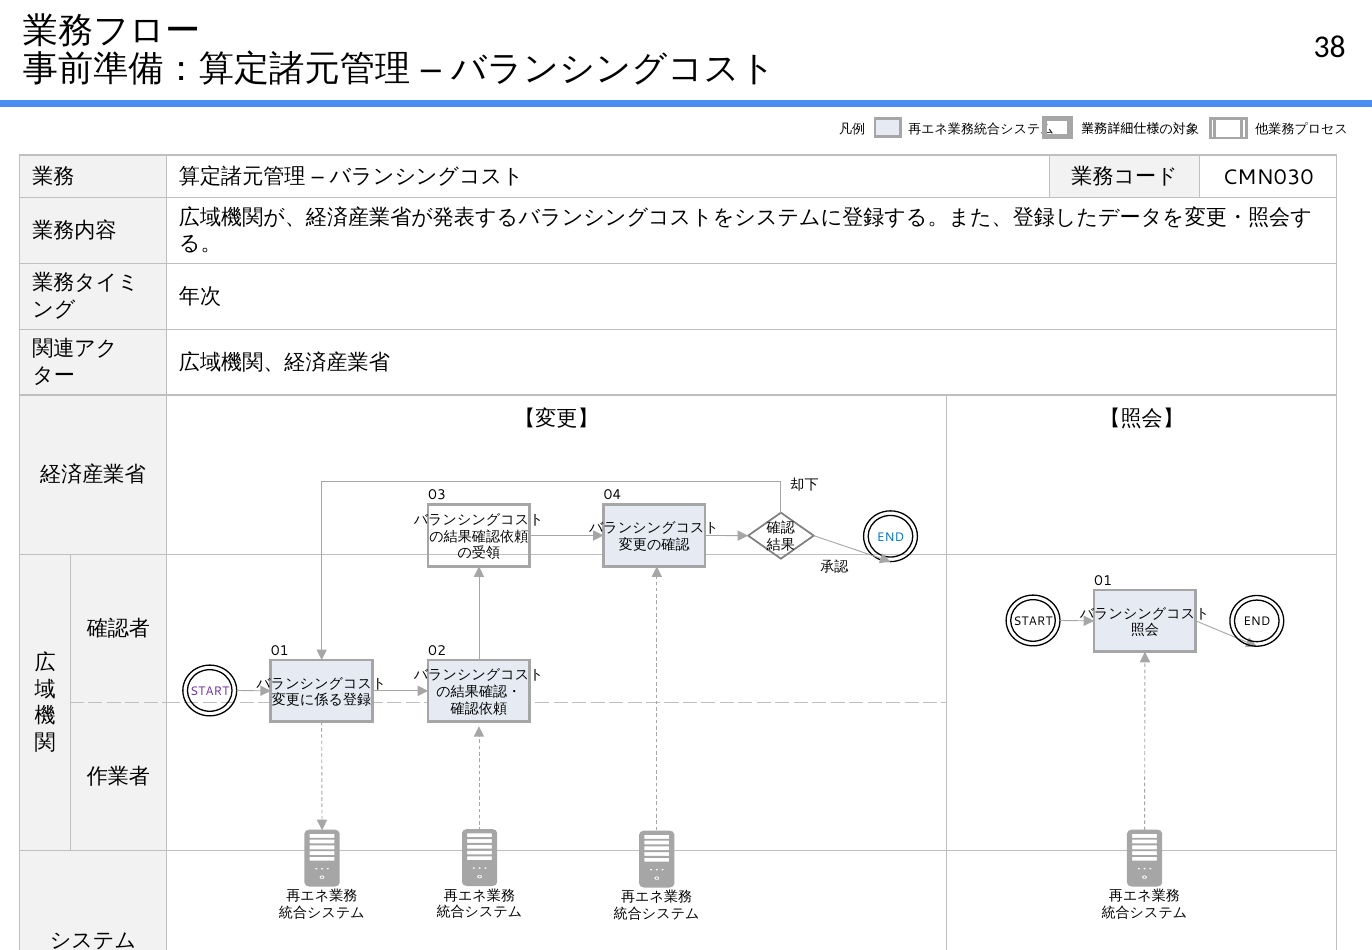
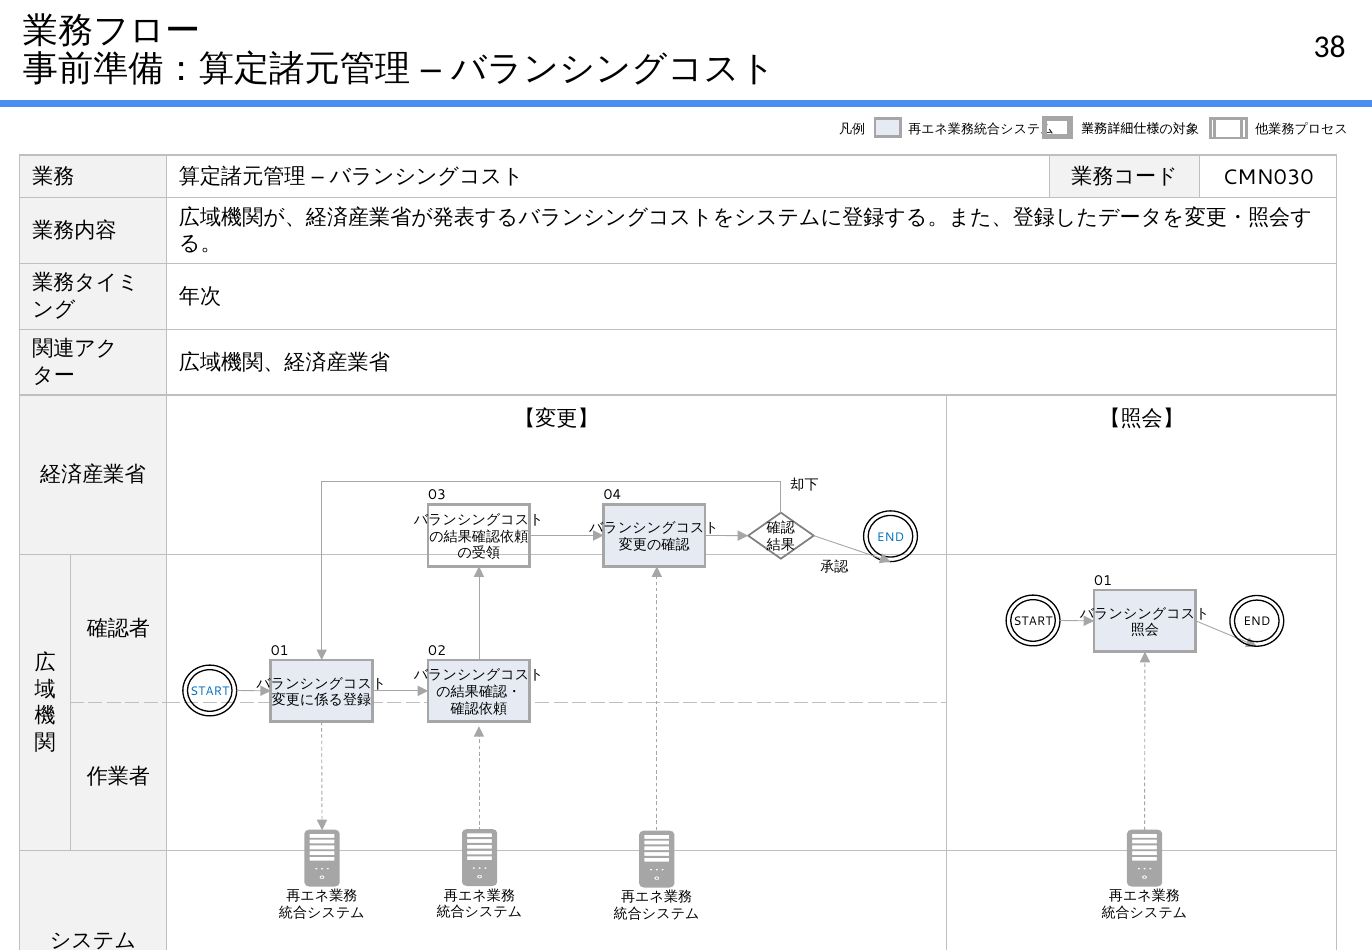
START at (210, 691) colour: purple -> blue
